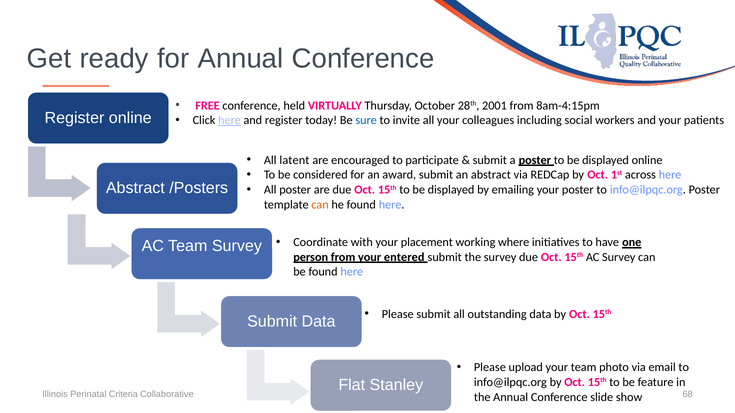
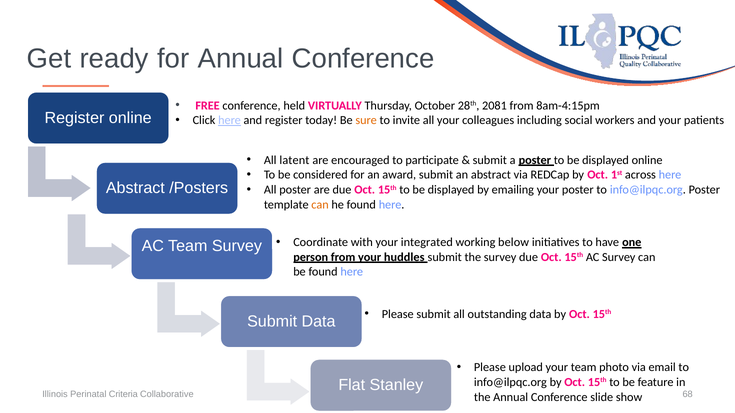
2001: 2001 -> 2081
sure colour: blue -> orange
placement: placement -> integrated
where: where -> below
entered: entered -> huddles
